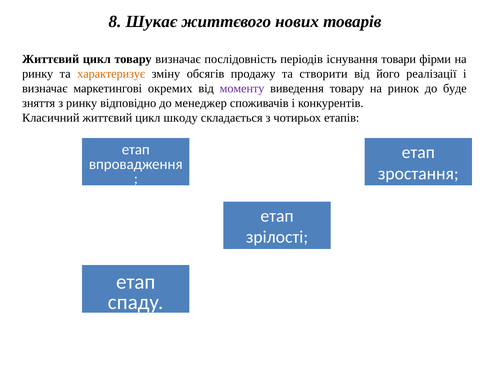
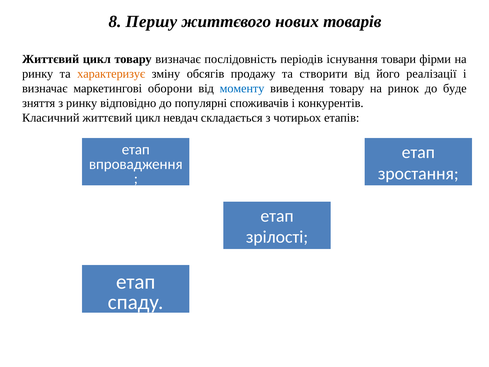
Шукає: Шукає -> Першу
окремих: окремих -> оборони
моменту colour: purple -> blue
менеджер: менеджер -> популярні
шкоду: шкоду -> невдач
